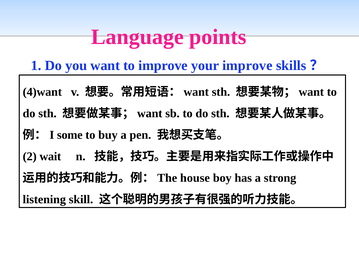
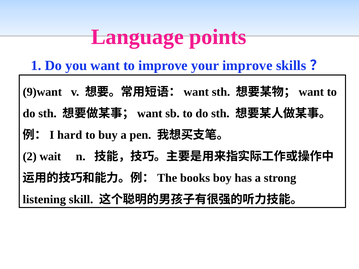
4)want: 4)want -> 9)want
some: some -> hard
house: house -> books
